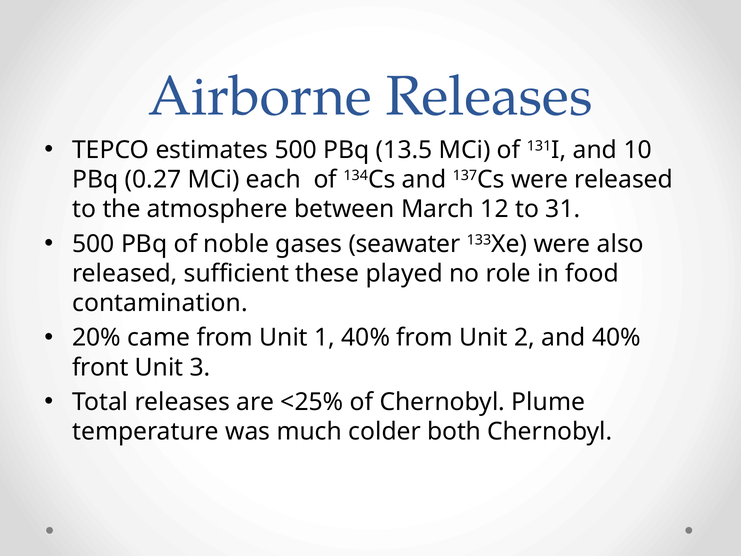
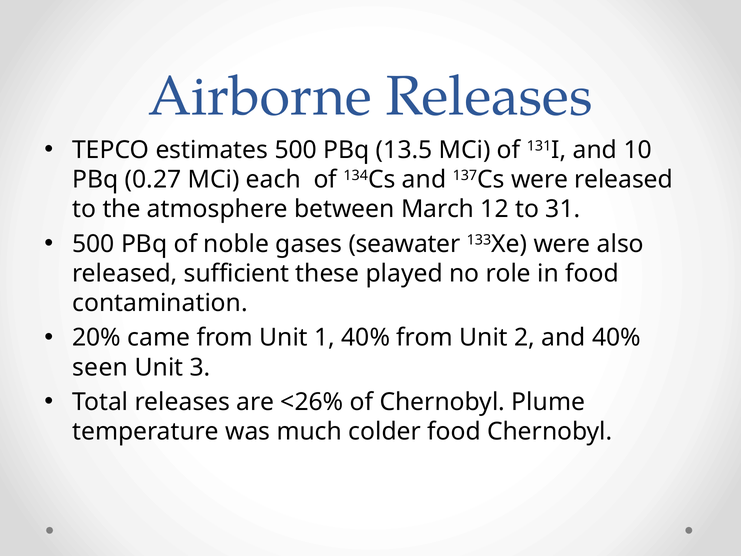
front: front -> seen
<25%: <25% -> <26%
colder both: both -> food
